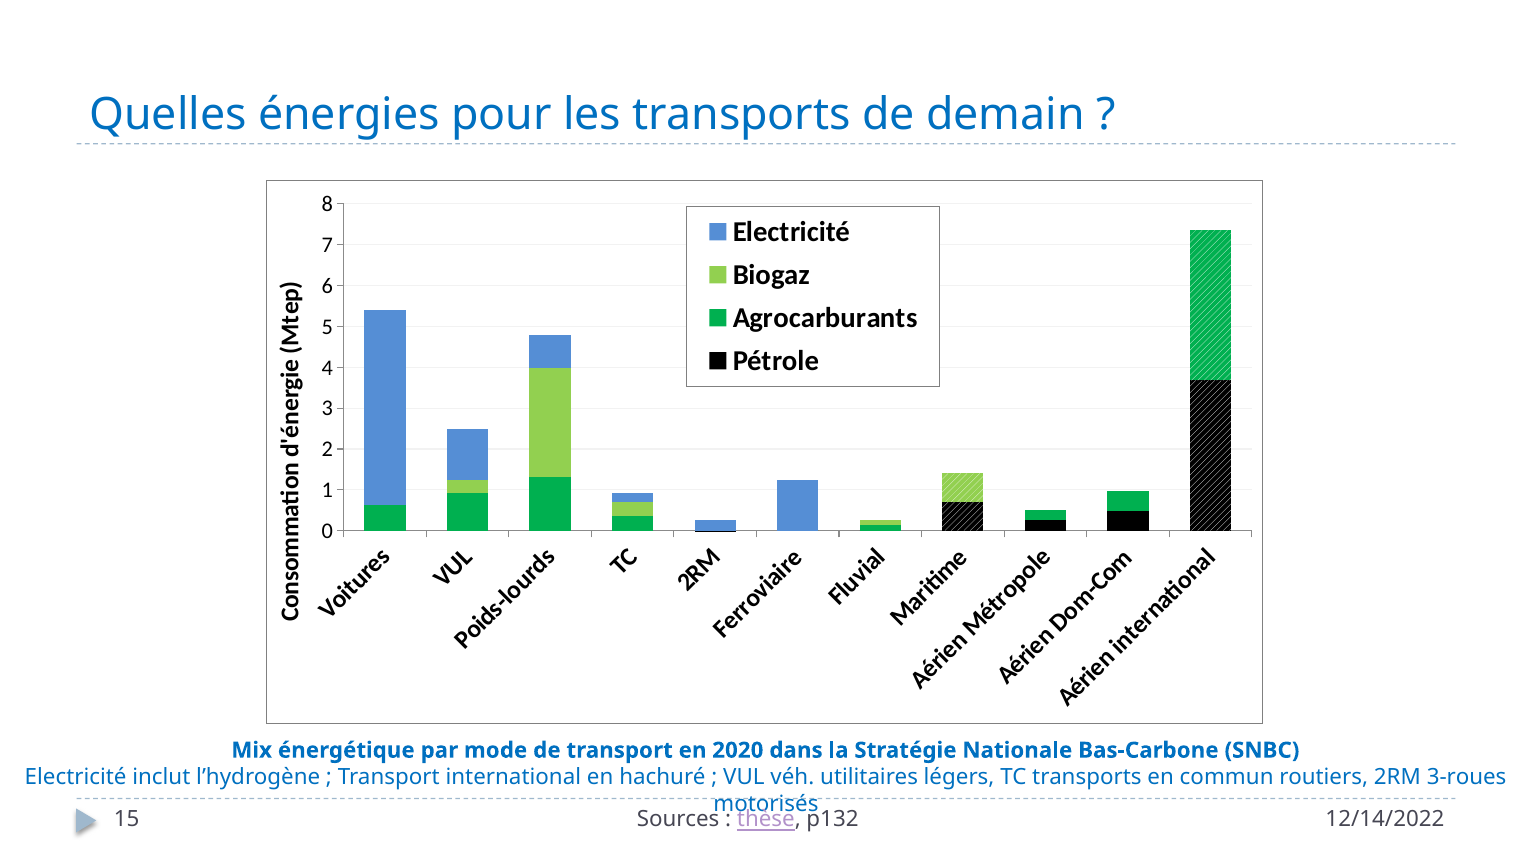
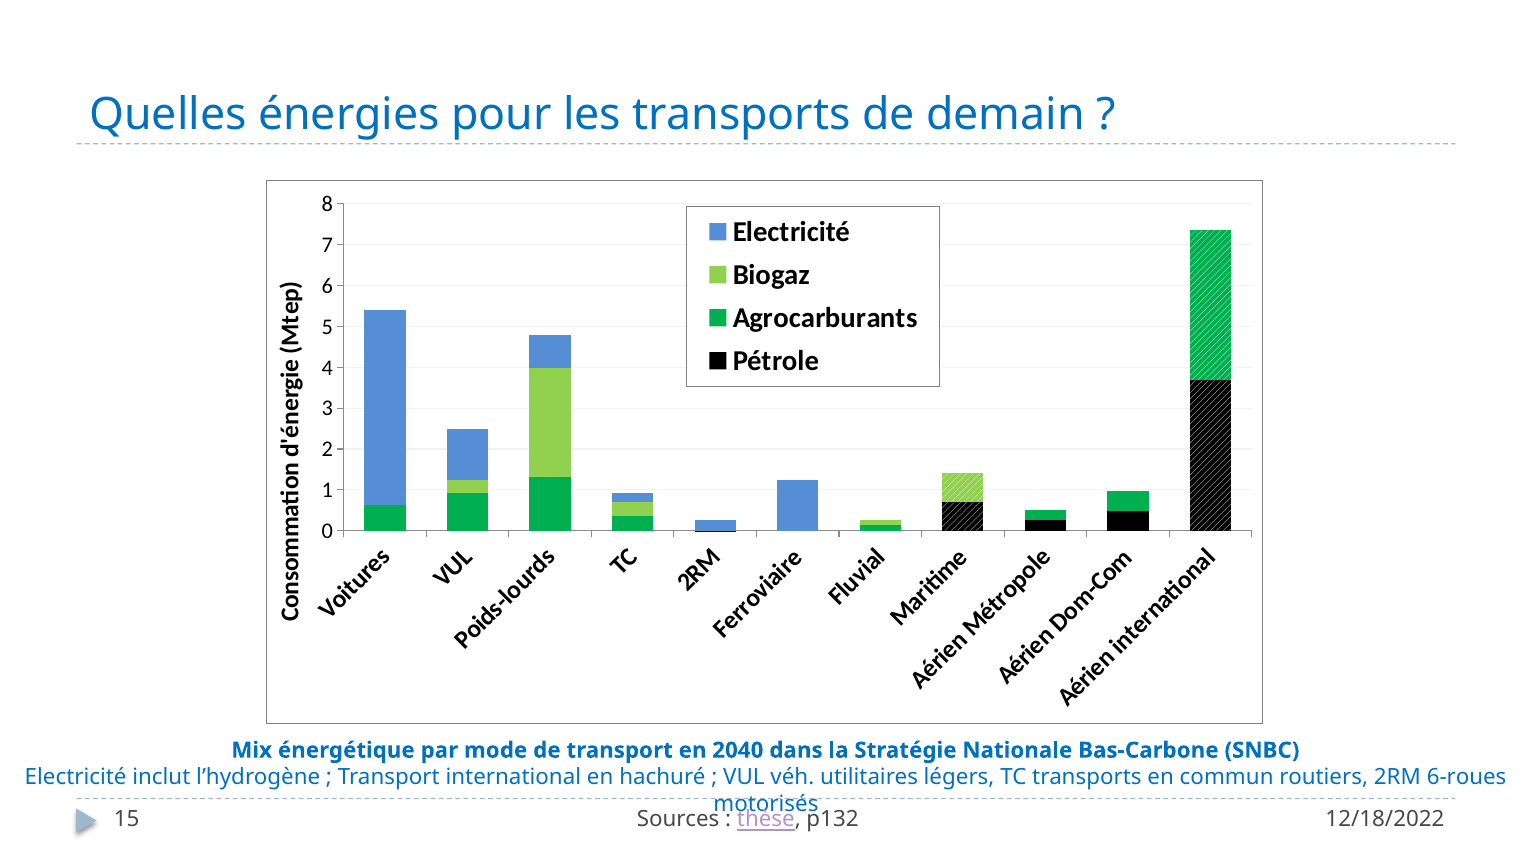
2020: 2020 -> 2040
3-roues: 3-roues -> 6-roues
12/14/2022: 12/14/2022 -> 12/18/2022
